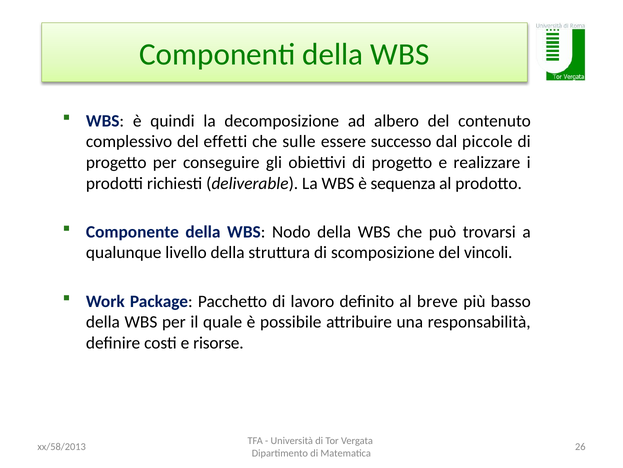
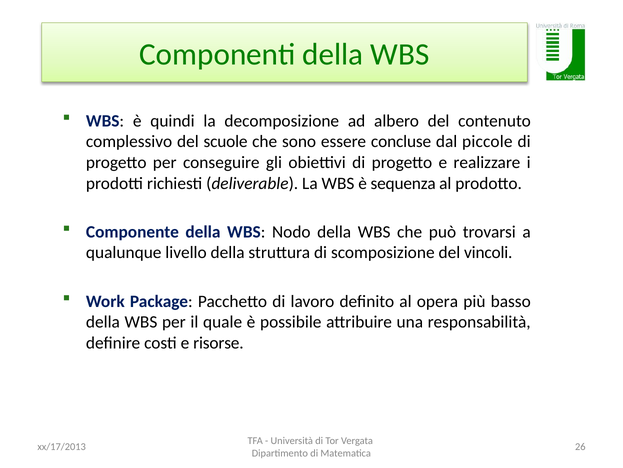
effetti: effetti -> scuole
sulle: sulle -> sono
successo: successo -> concluse
breve: breve -> opera
xx/58/2013: xx/58/2013 -> xx/17/2013
